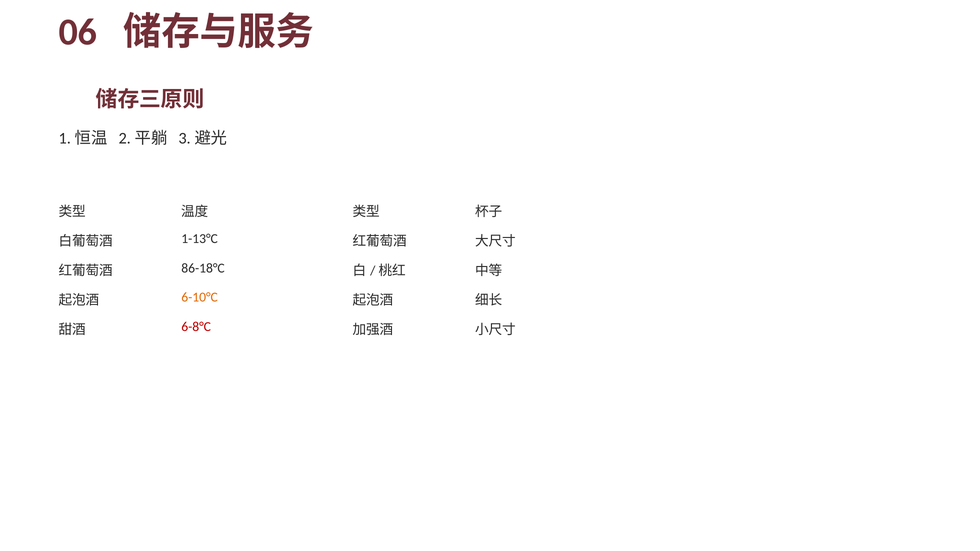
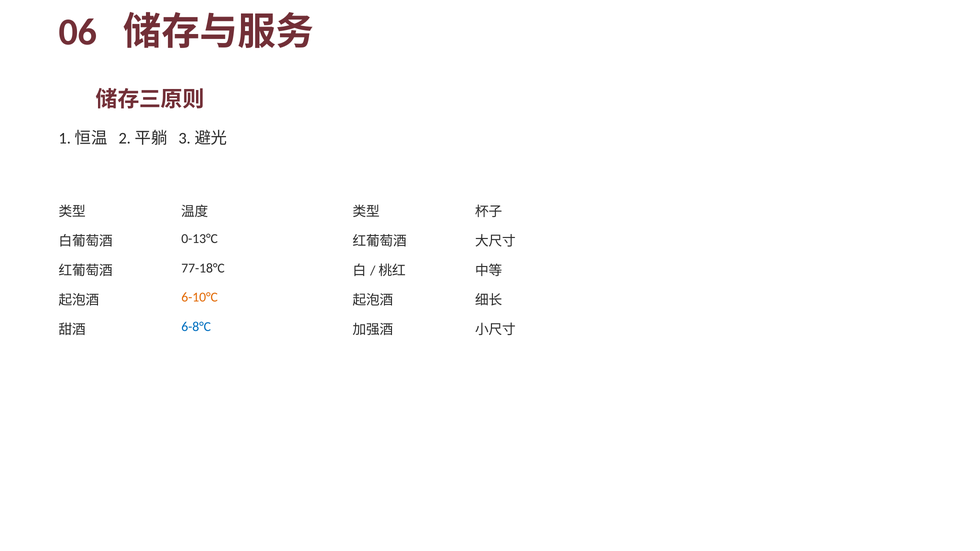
1-13°C: 1-13°C -> 0-13°C
86-18°C: 86-18°C -> 77-18°C
6-8°C colour: red -> blue
